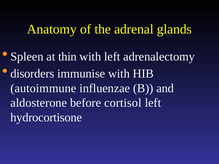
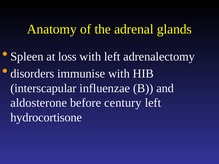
thin: thin -> loss
autoimmune: autoimmune -> interscapular
cortisol: cortisol -> century
